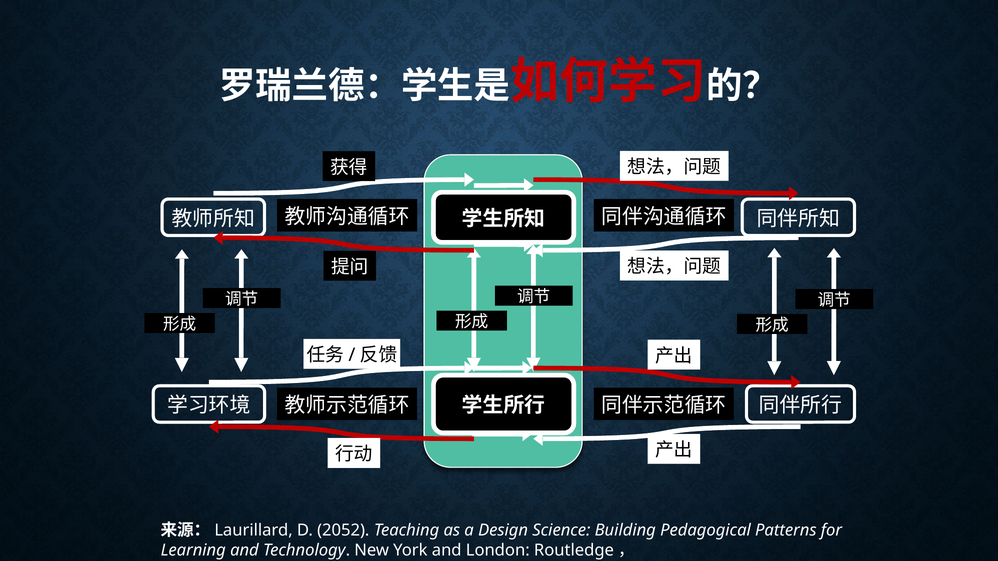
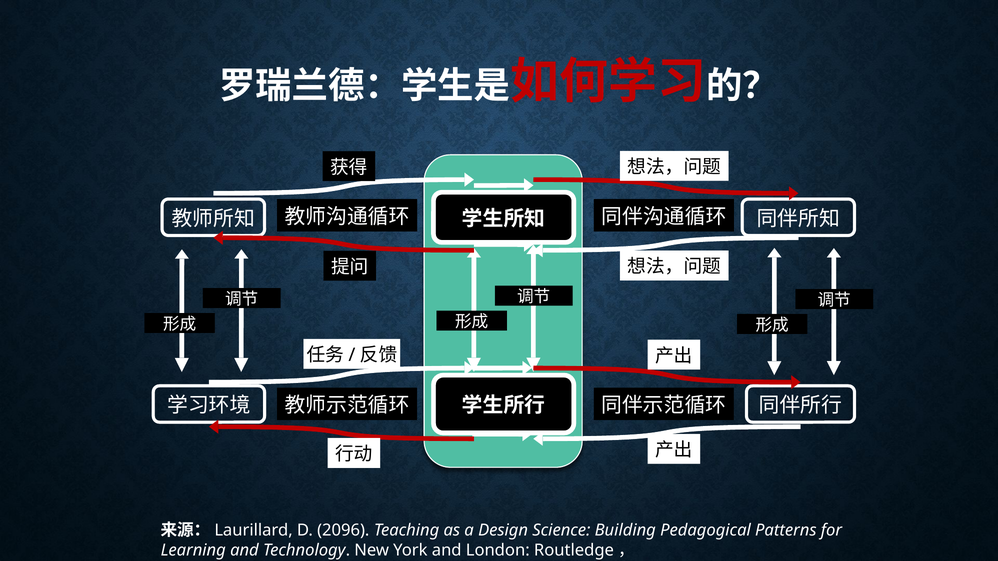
2052: 2052 -> 2096
